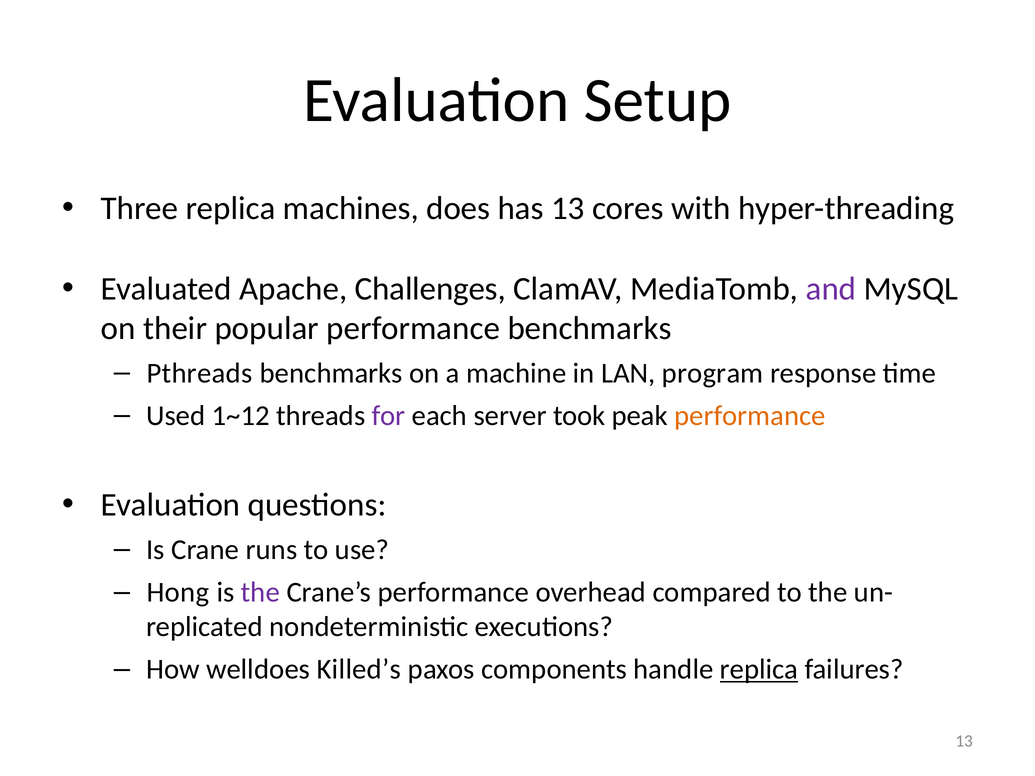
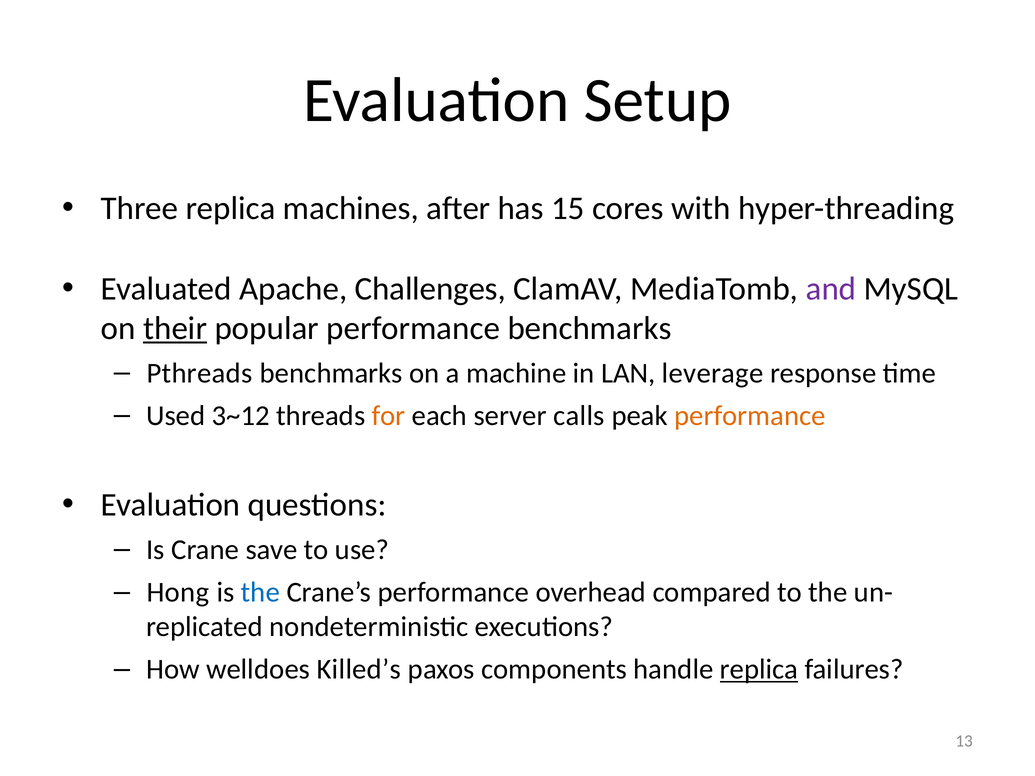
does: does -> after
has 13: 13 -> 15
their underline: none -> present
program: program -> leverage
1~12: 1~12 -> 3~12
for colour: purple -> orange
took: took -> calls
runs: runs -> save
the at (260, 593) colour: purple -> blue
